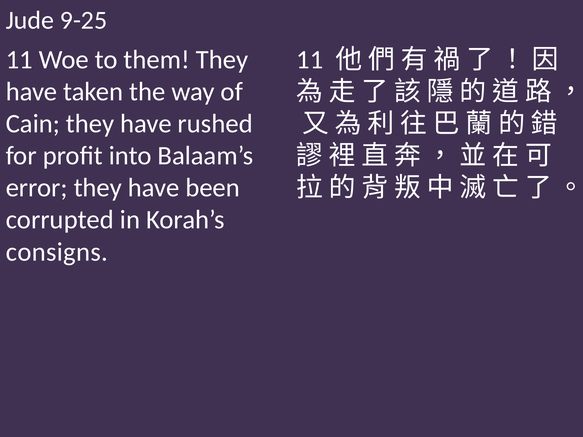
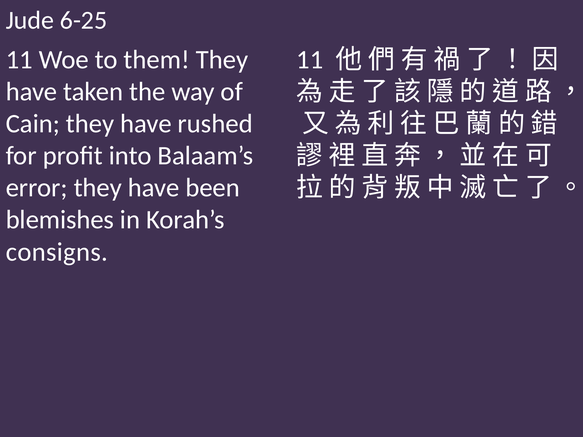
9-25: 9-25 -> 6-25
corrupted: corrupted -> blemishes
